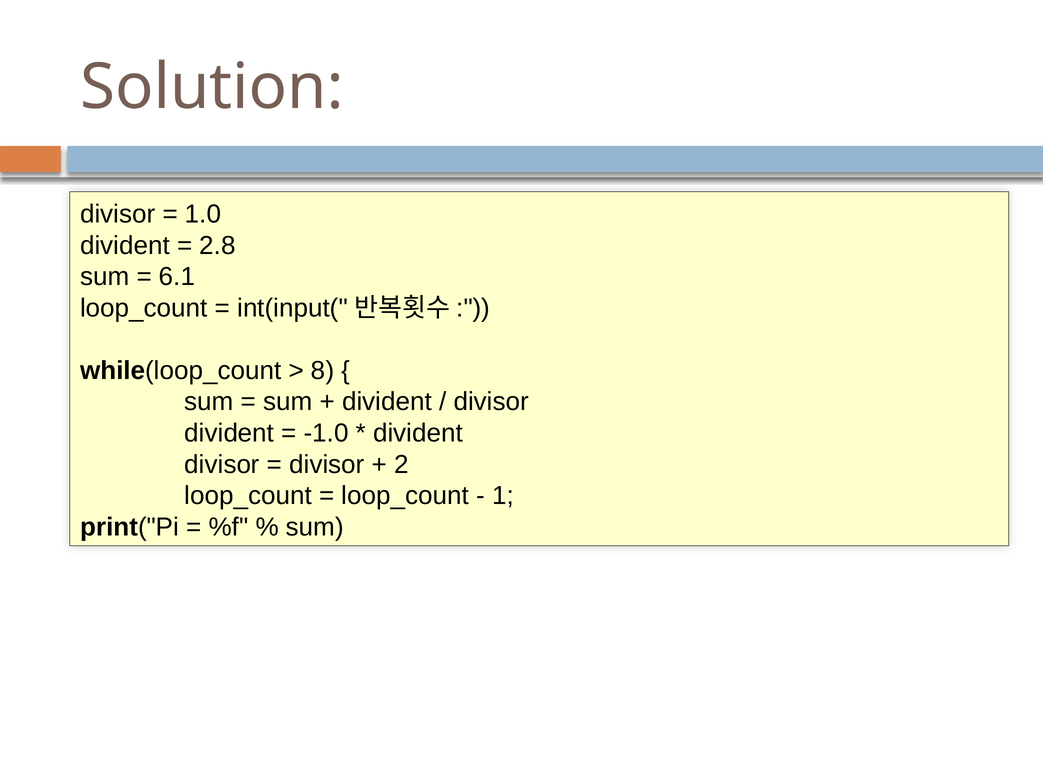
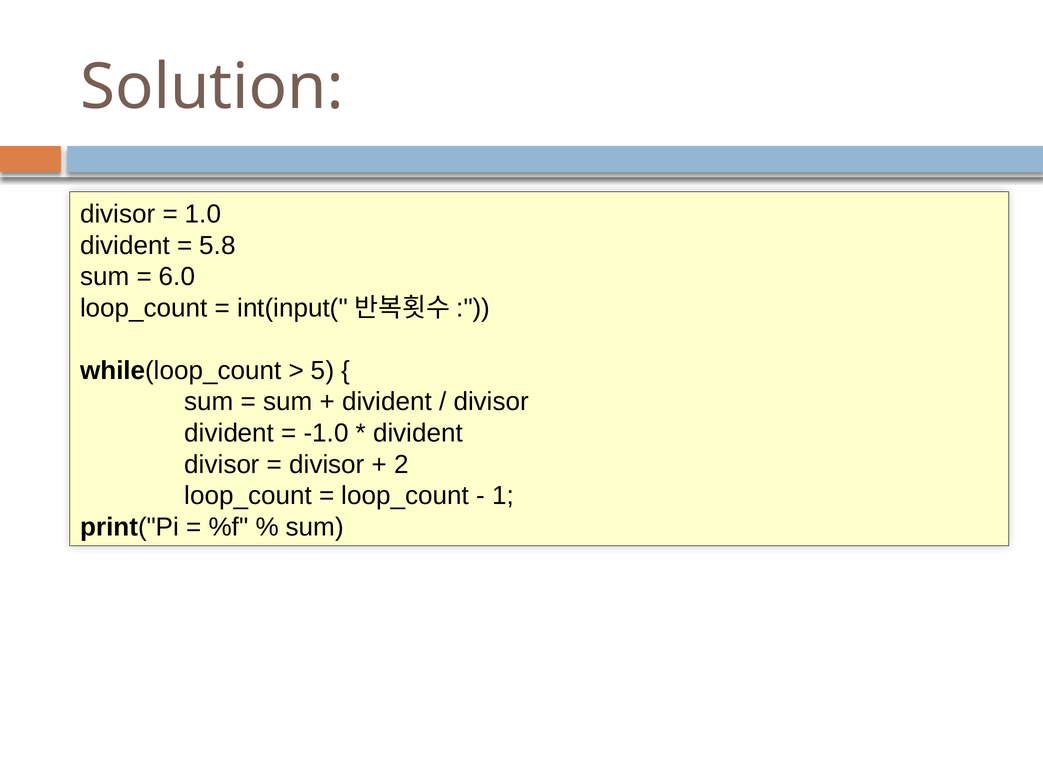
2.8: 2.8 -> 5.8
6.1: 6.1 -> 6.0
8: 8 -> 5
